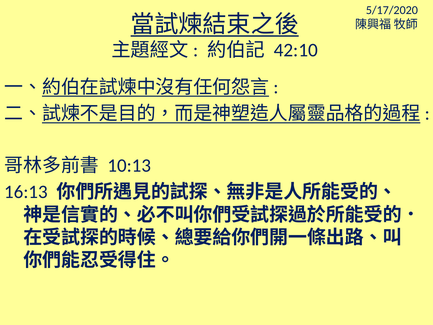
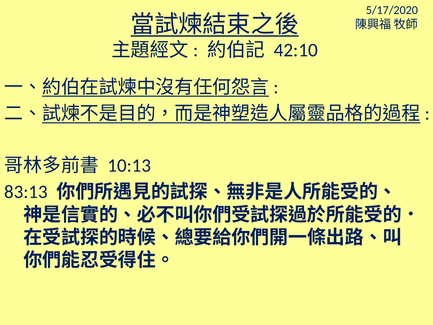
16:13: 16:13 -> 83:13
